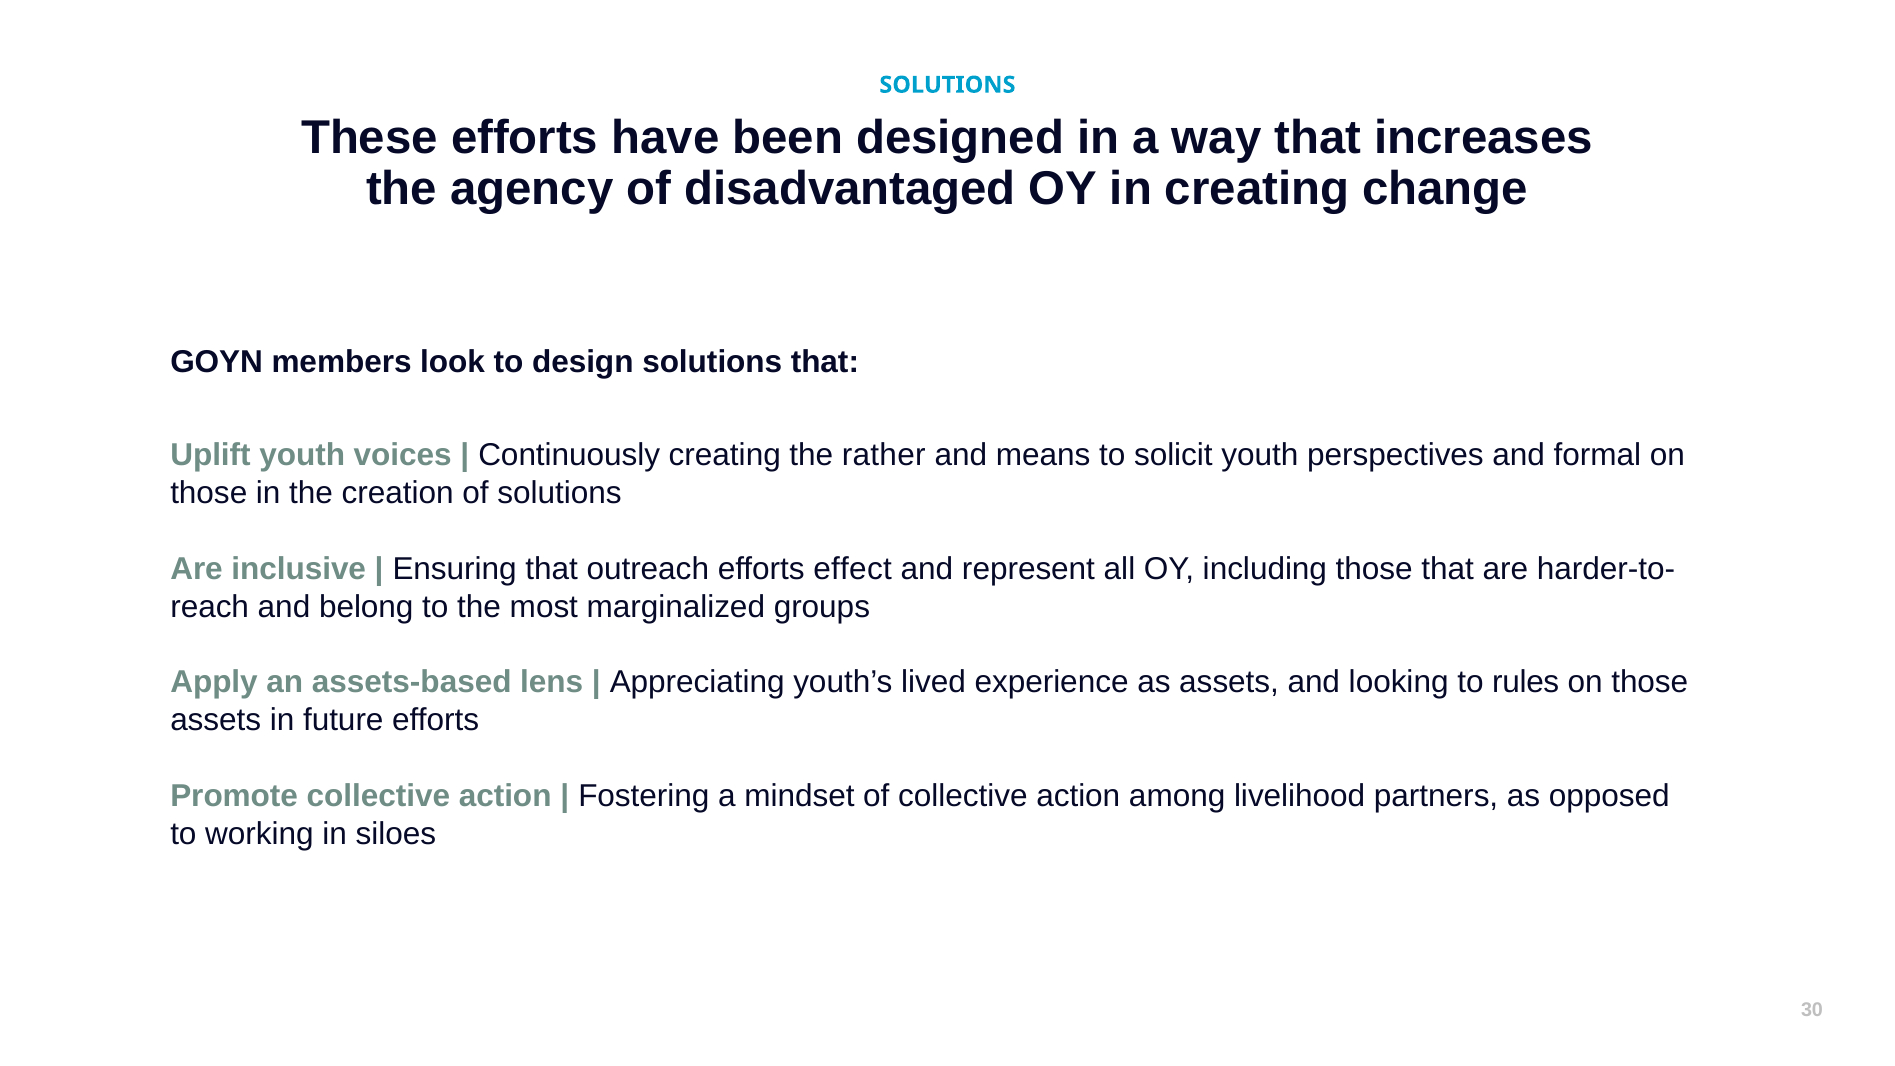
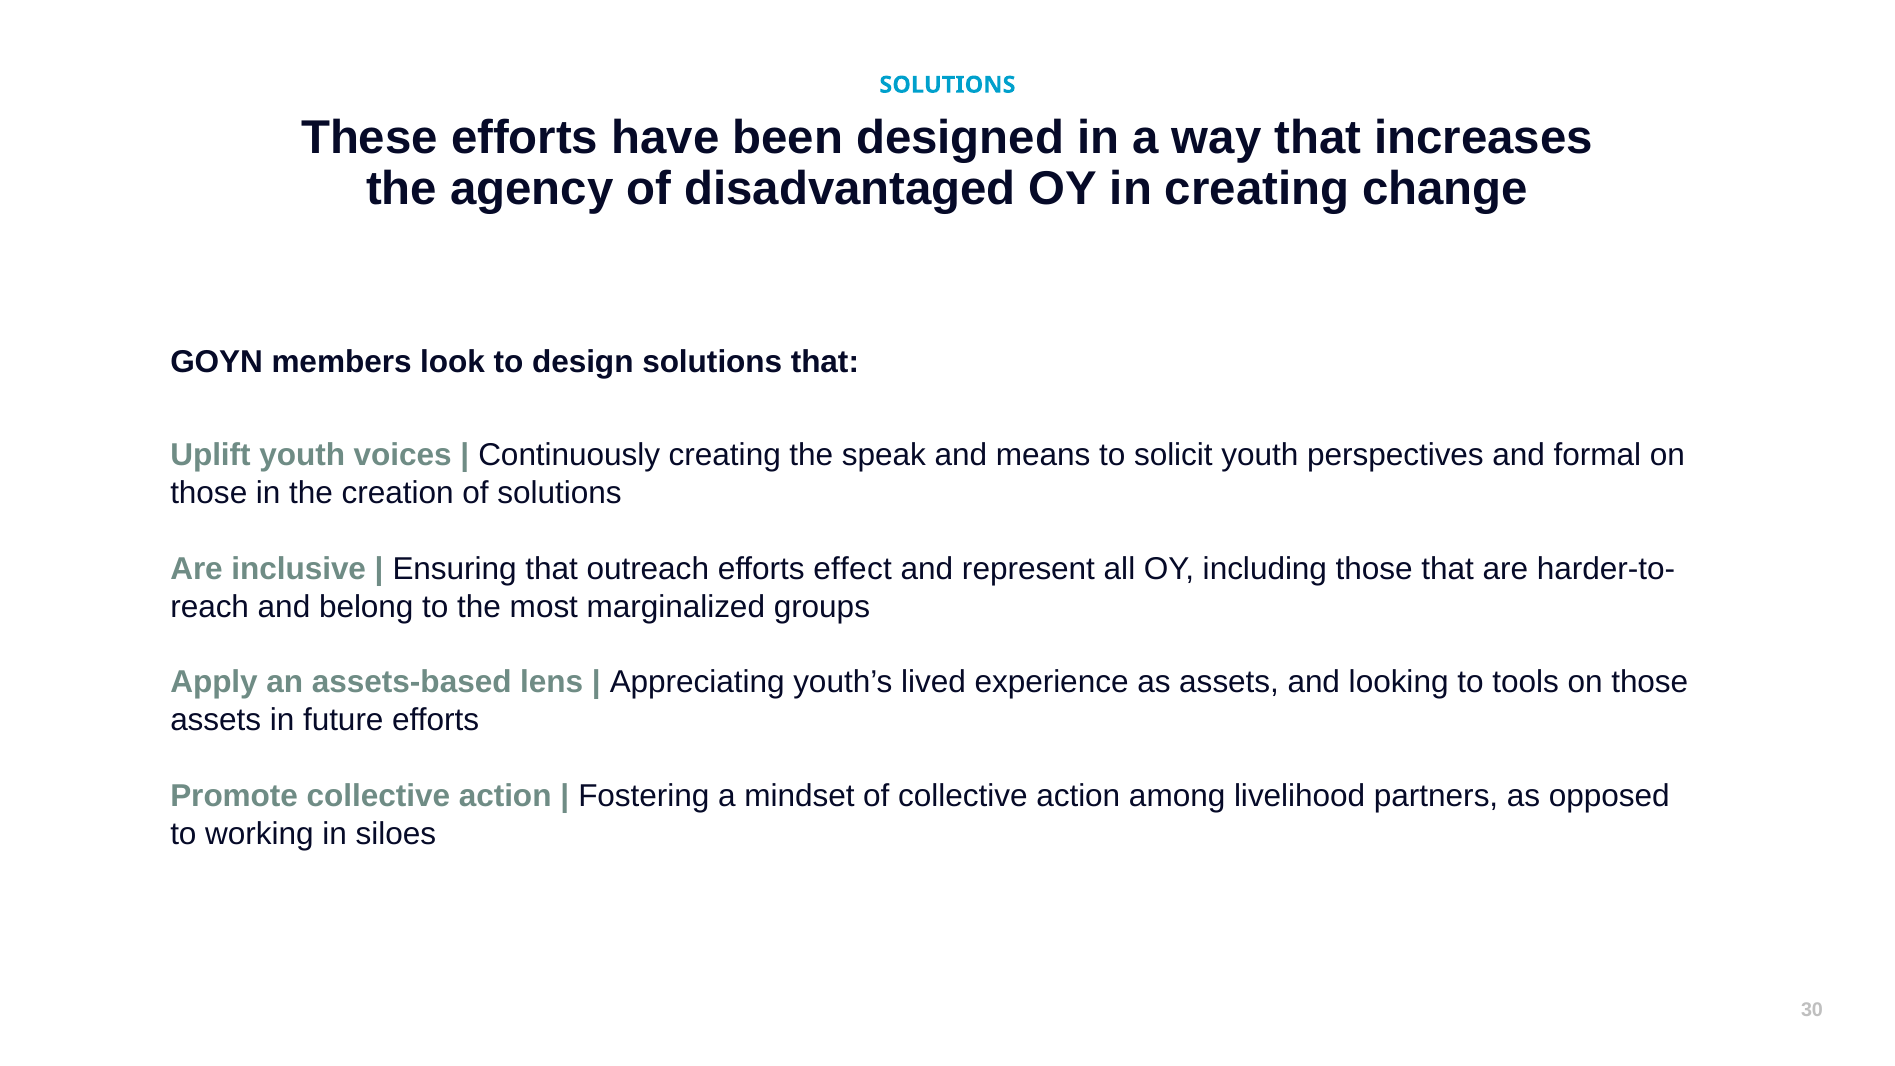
rather: rather -> speak
rules: rules -> tools
